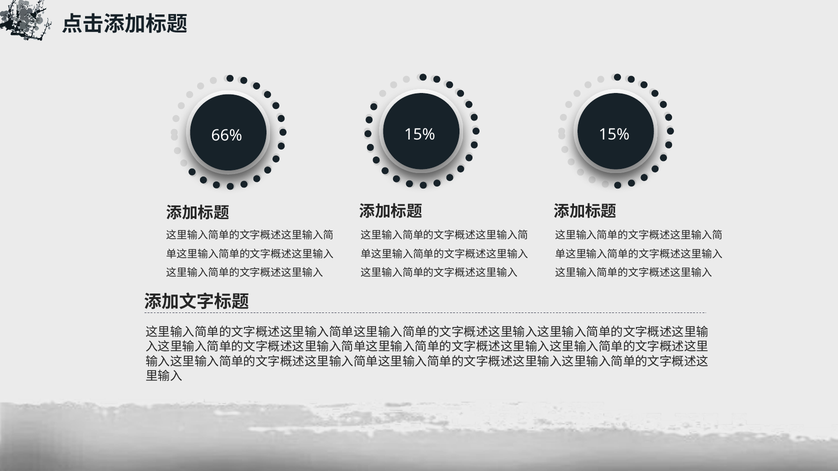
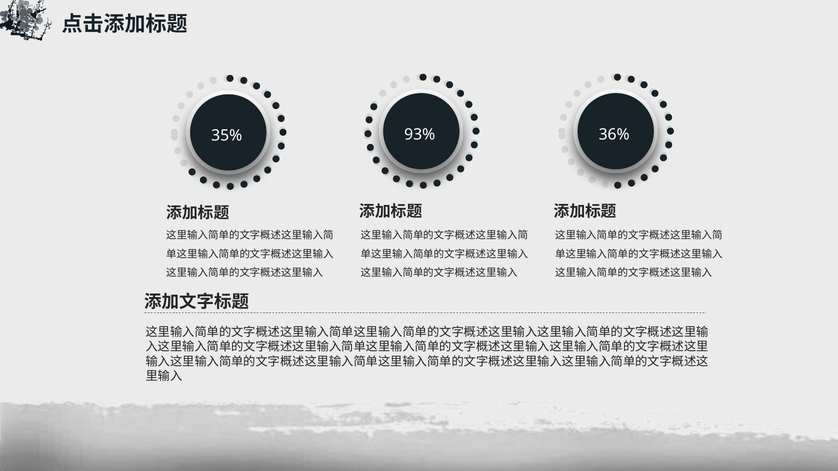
15% at (420, 135): 15% -> 93%
15% at (614, 135): 15% -> 36%
66%: 66% -> 35%
